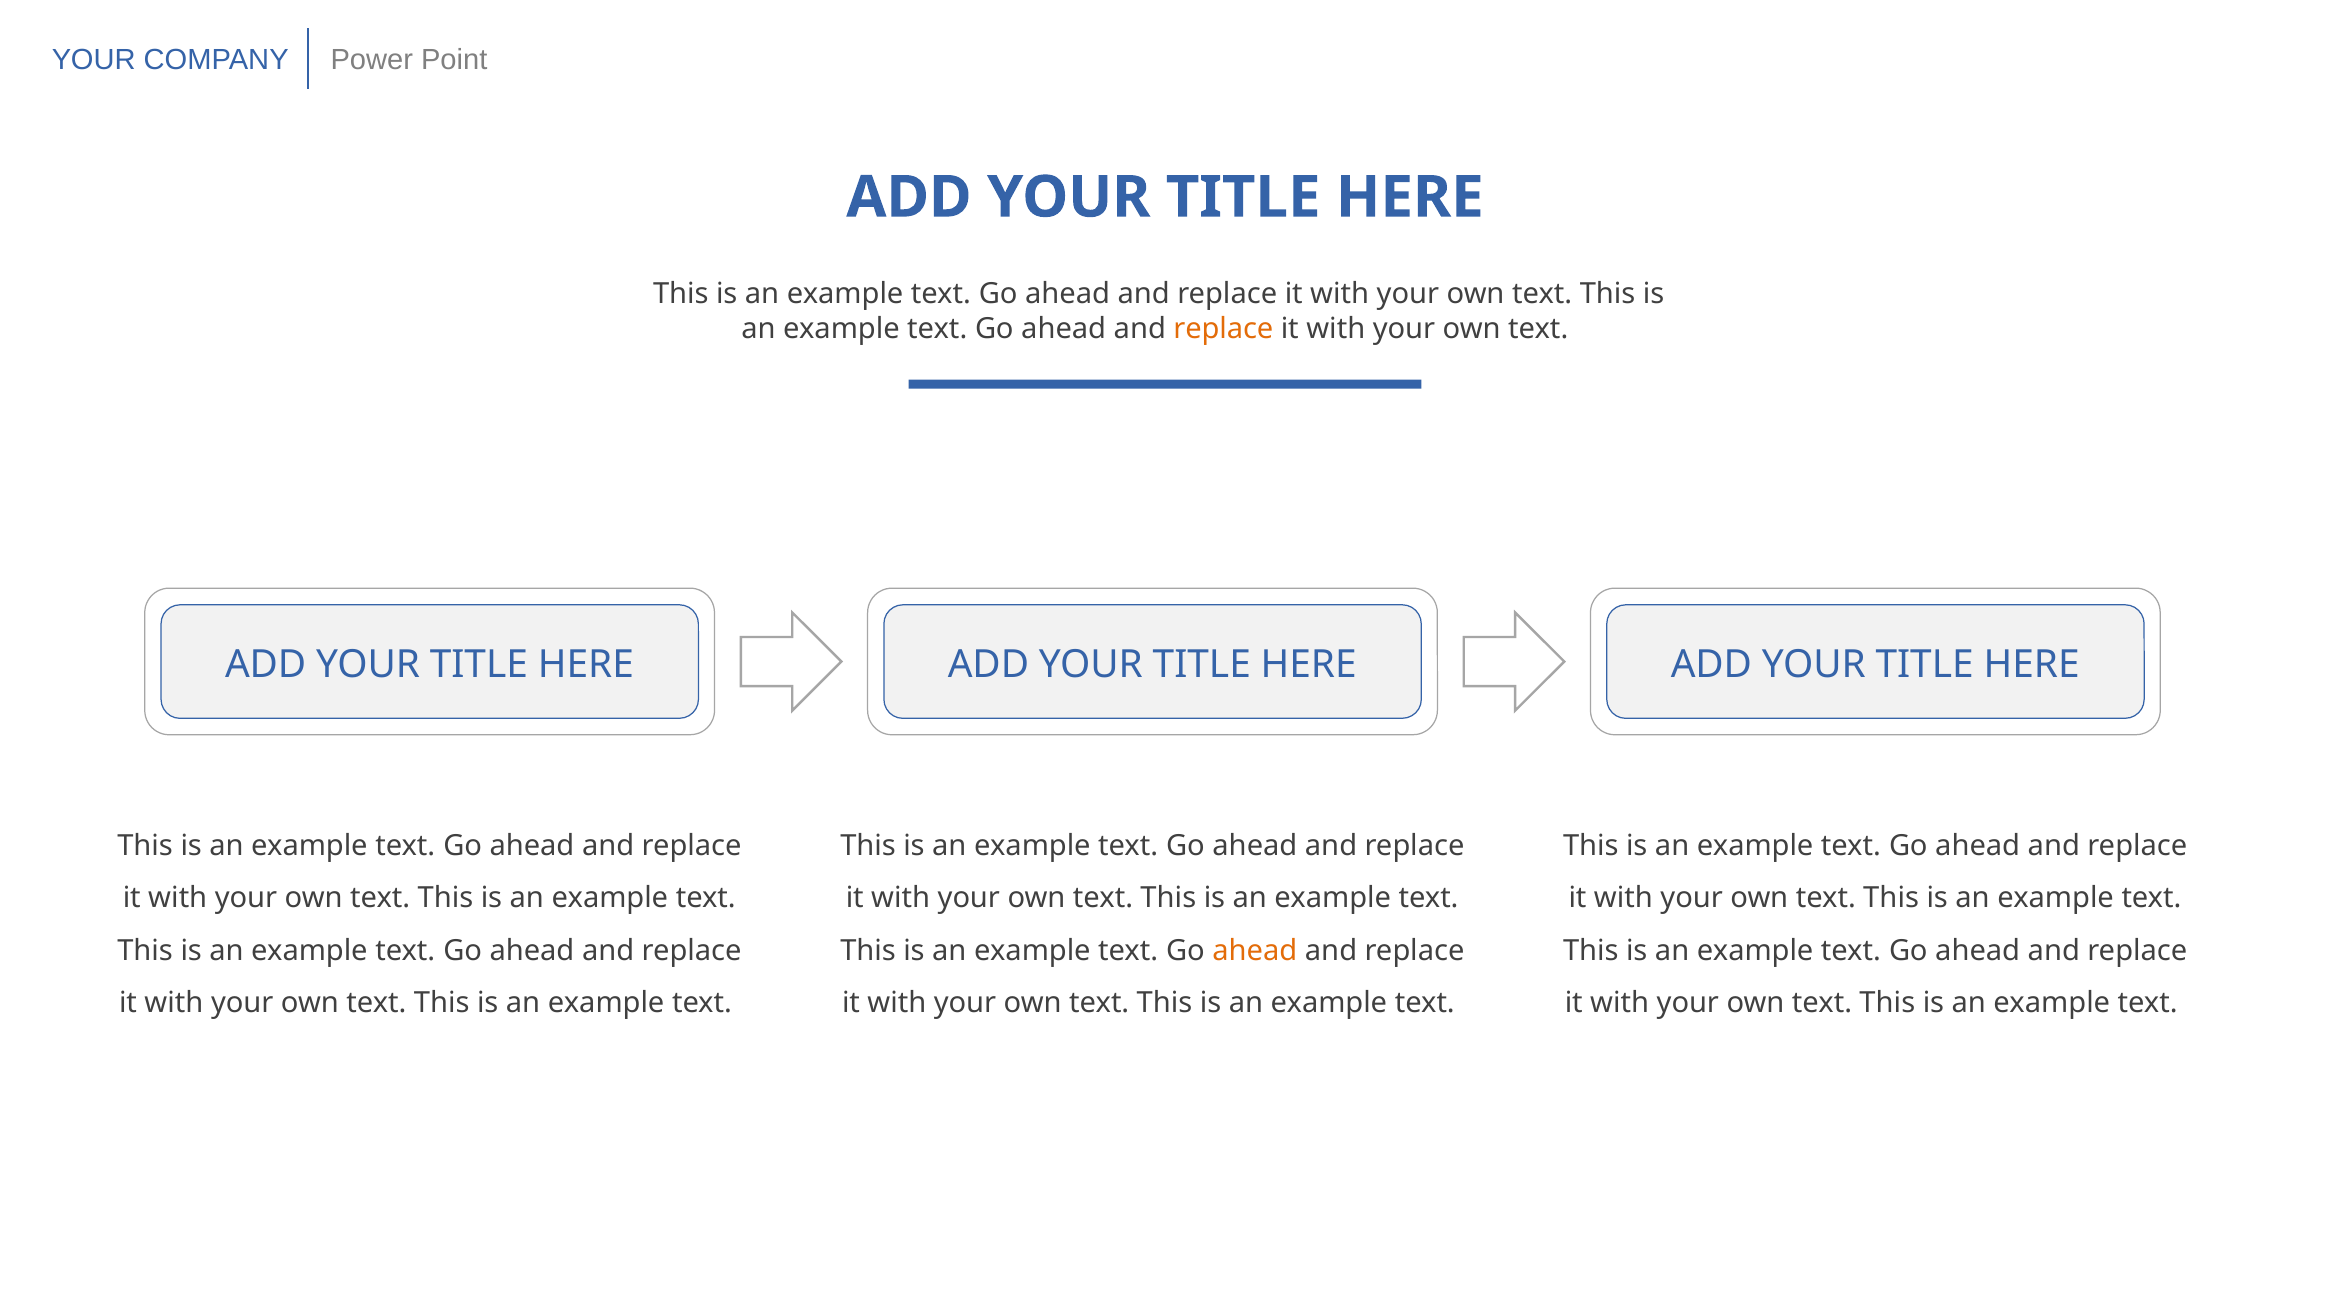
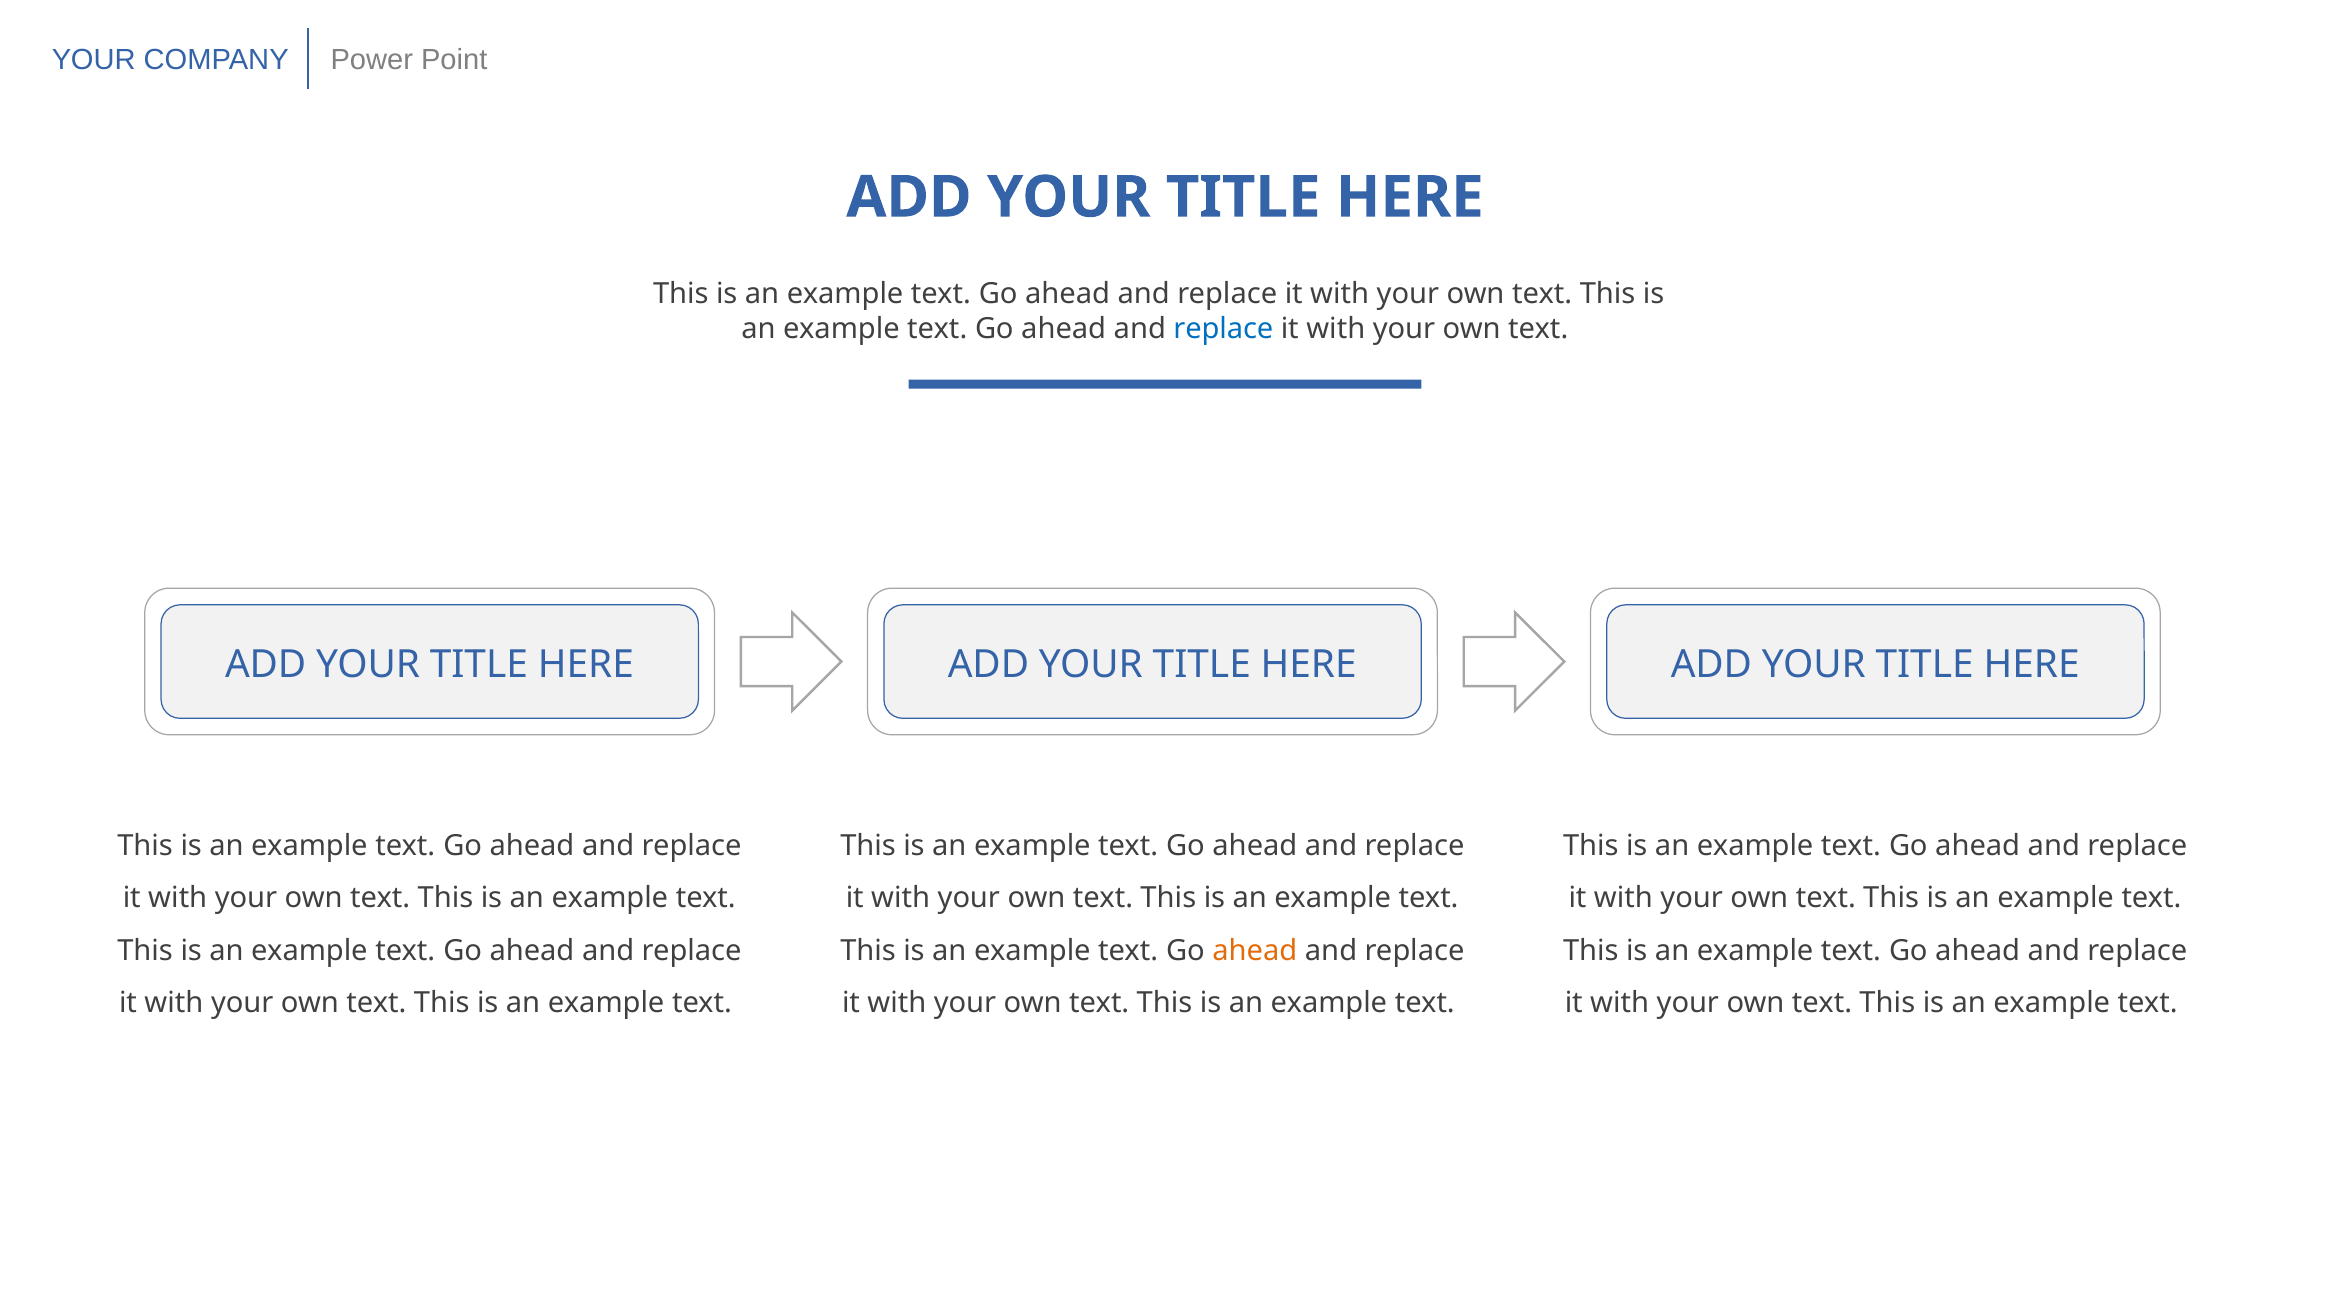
replace at (1223, 329) colour: orange -> blue
